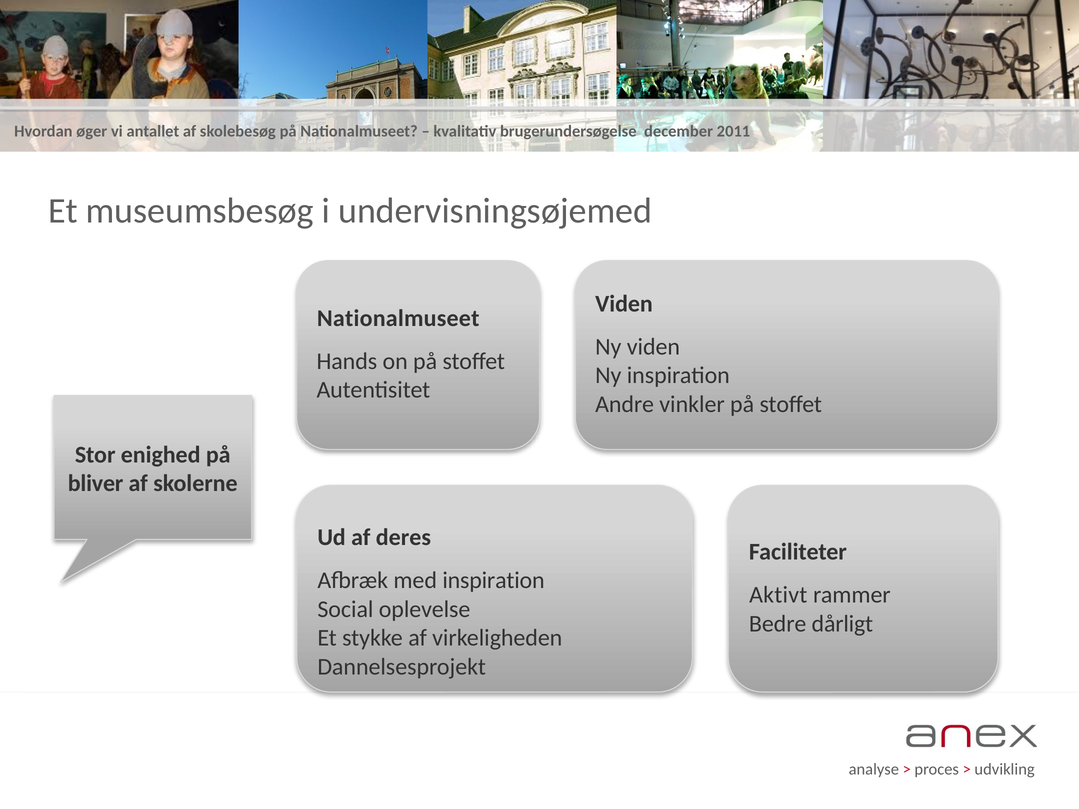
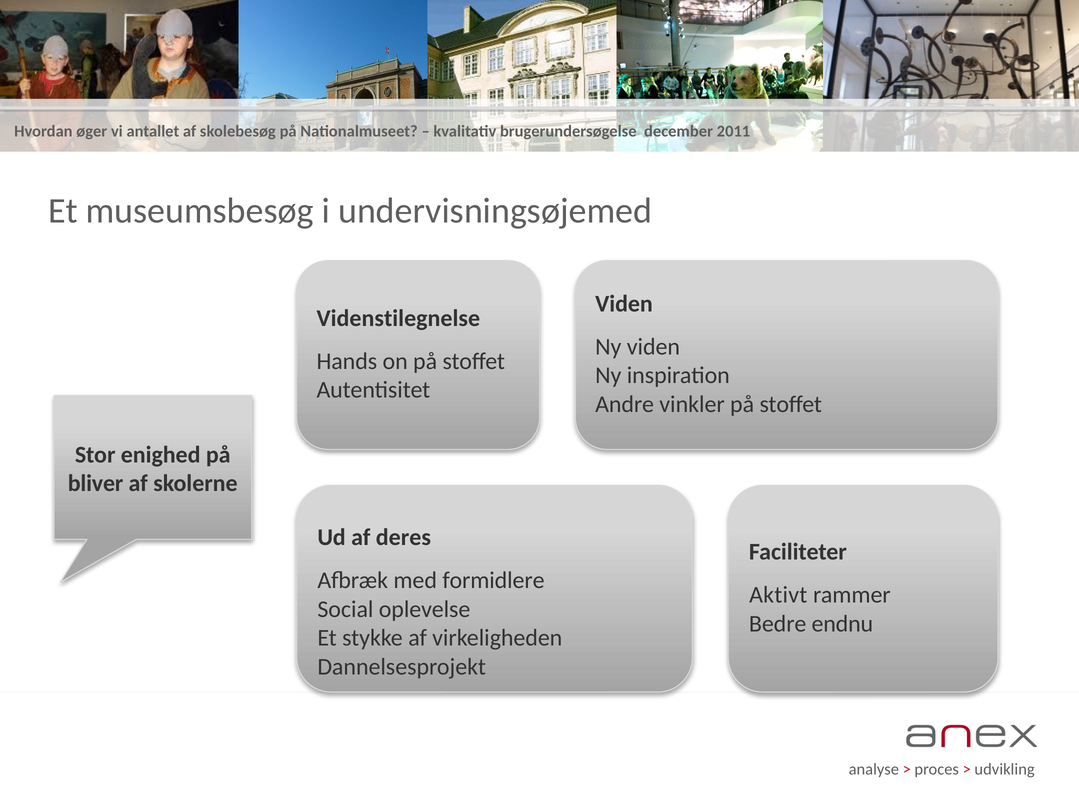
Nationalmuseet at (398, 318): Nationalmuseet -> Videnstilegnelse
med inspiration: inspiration -> formidlere
dårligt: dårligt -> endnu
